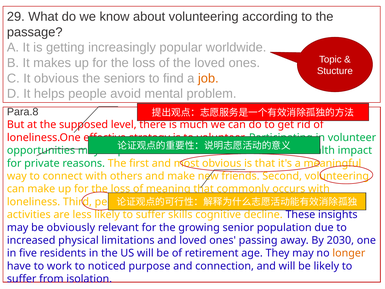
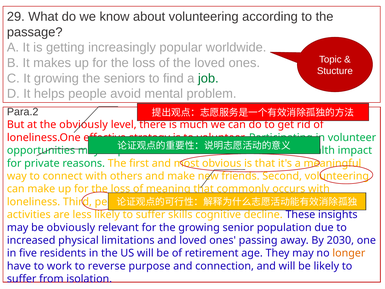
It obvious: obvious -> growing
job colour: orange -> green
Para.8: Para.8 -> Para.2
the supposed: supposed -> obviously
noticed: noticed -> reverse
